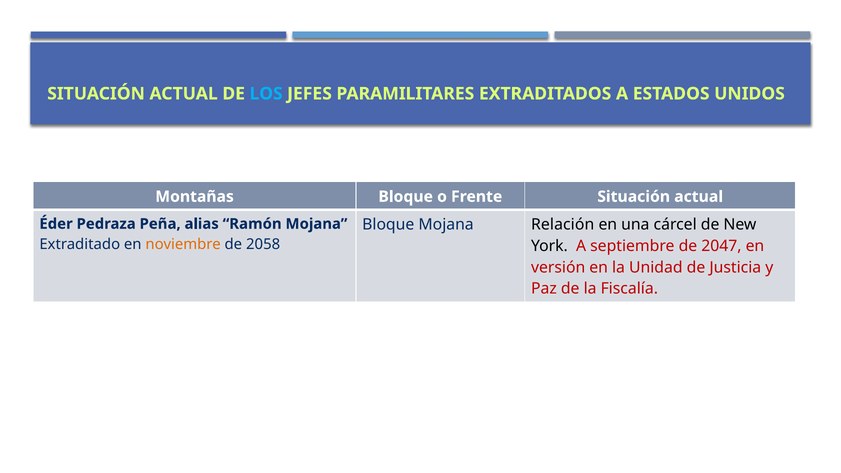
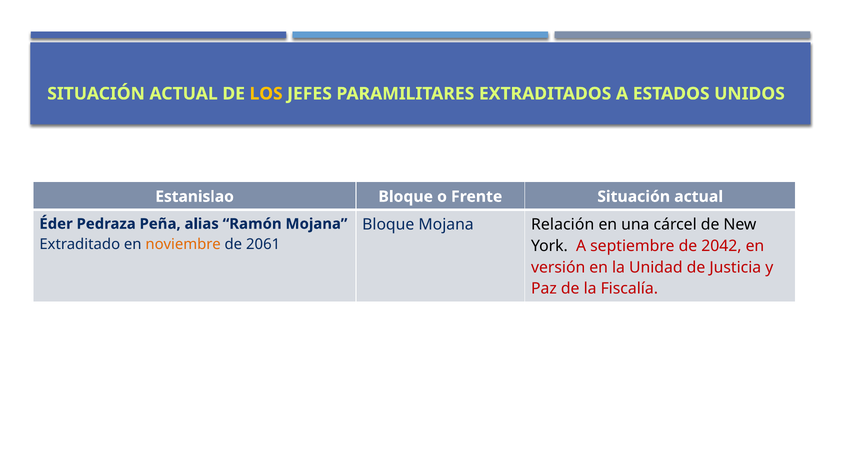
LOS colour: light blue -> yellow
Montañas: Montañas -> Estanislao
2058: 2058 -> 2061
2047: 2047 -> 2042
